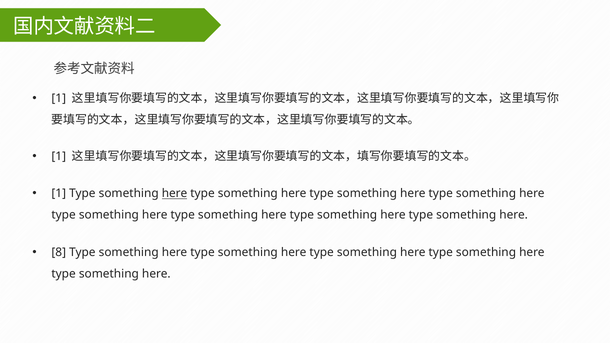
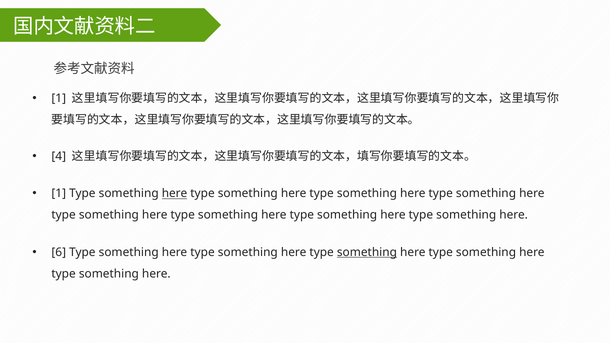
1 at (59, 156): 1 -> 4
8: 8 -> 6
something at (367, 252) underline: none -> present
